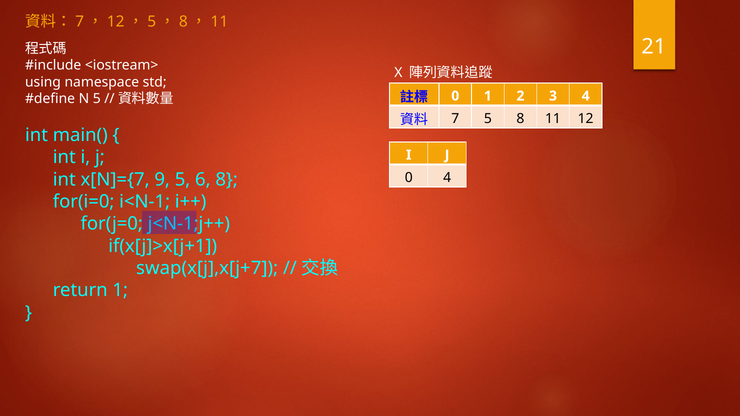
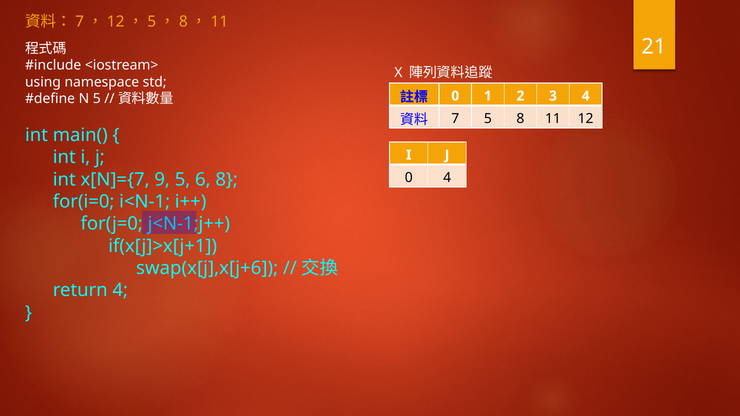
swap(x[j],x[j+7: swap(x[j],x[j+7 -> swap(x[j],x[j+6
return 1: 1 -> 4
